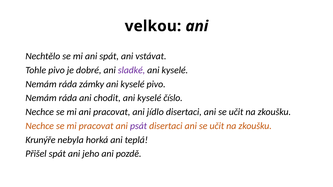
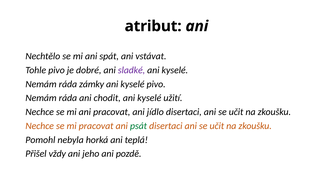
velkou: velkou -> atribut
číslo: číslo -> užití
psát colour: purple -> green
Krunýře: Krunýře -> Pomohl
Přišel spát: spát -> vždy
